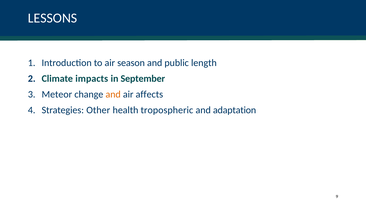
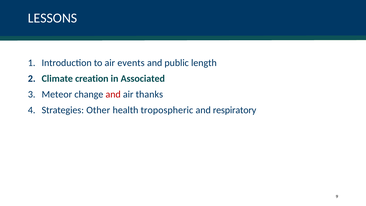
season: season -> events
impacts: impacts -> creation
September: September -> Associated
and at (113, 94) colour: orange -> red
affects: affects -> thanks
adaptation: adaptation -> respiratory
